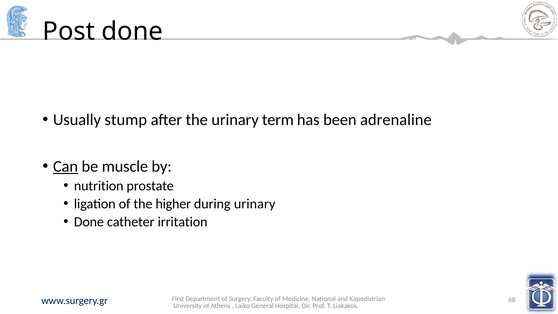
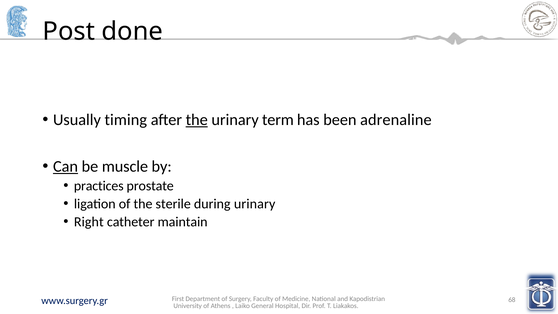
stump: stump -> timing
the at (197, 120) underline: none -> present
nutrition: nutrition -> practices
higher: higher -> sterile
Done at (89, 222): Done -> Right
irritation: irritation -> maintain
